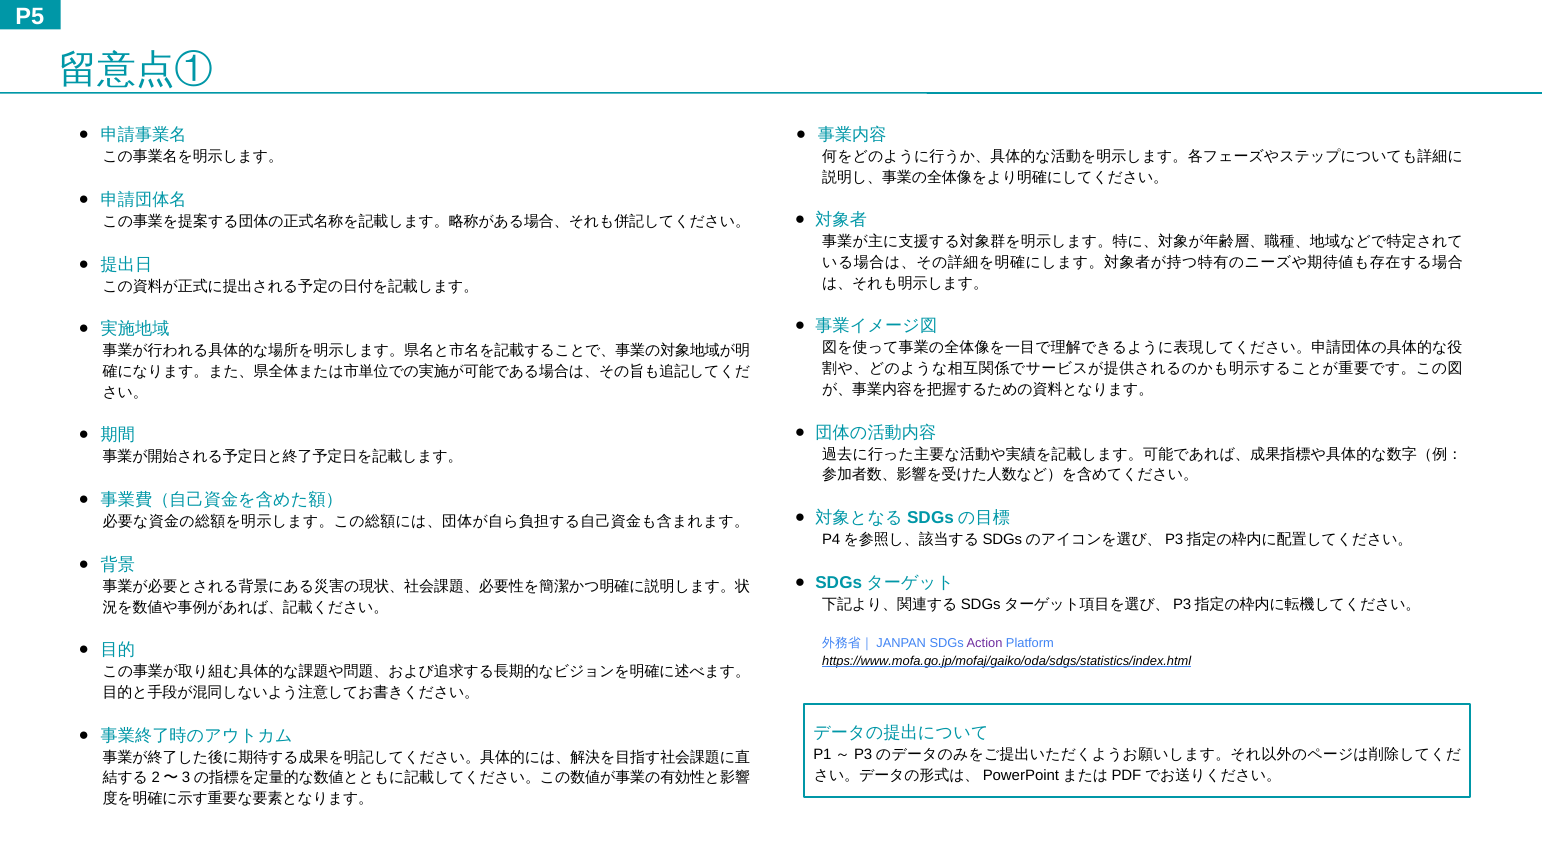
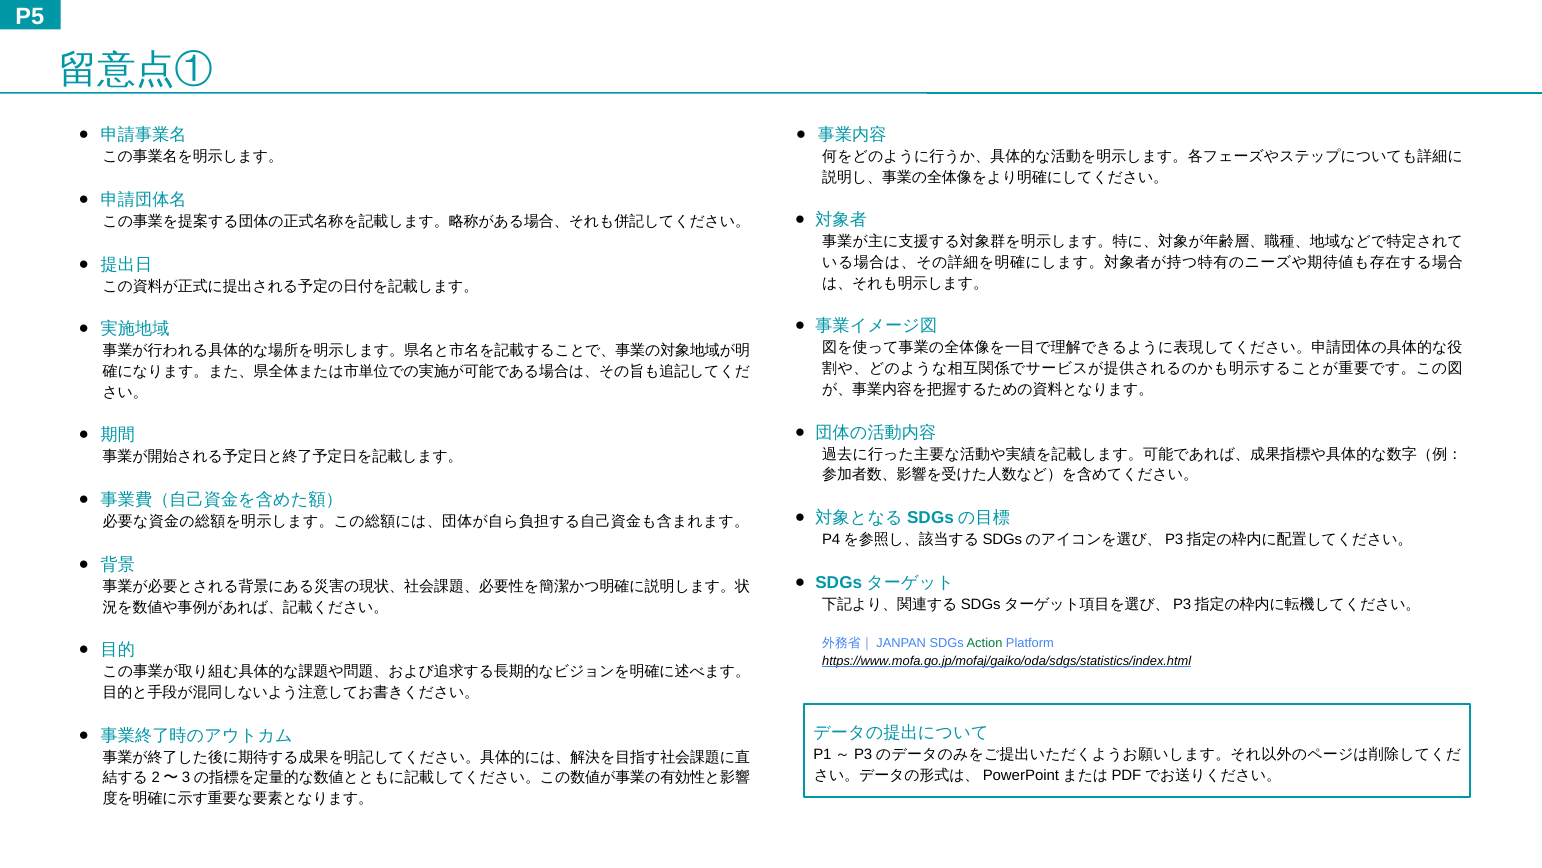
Action colour: purple -> green
